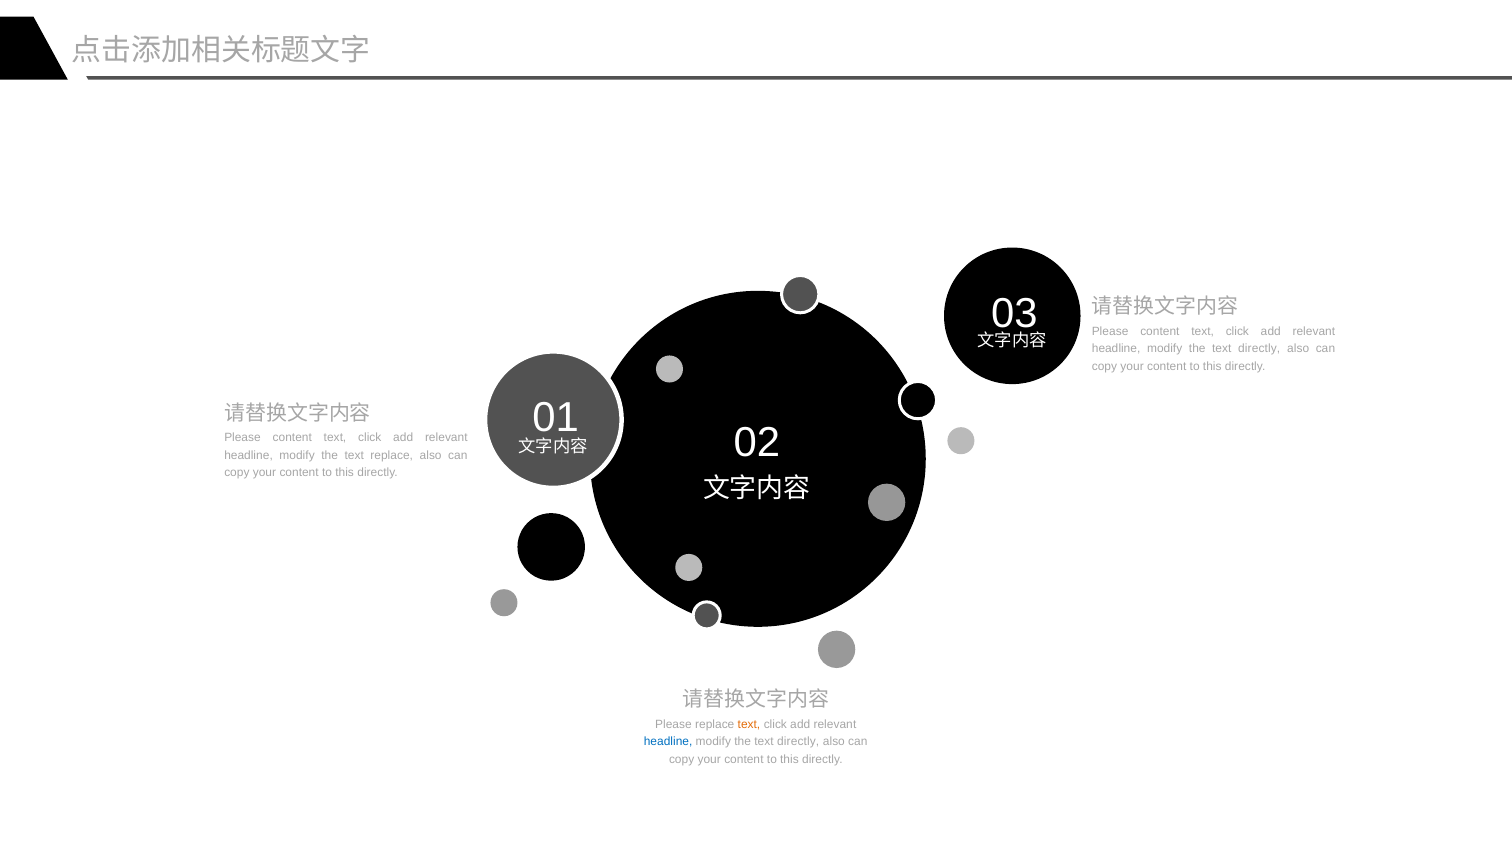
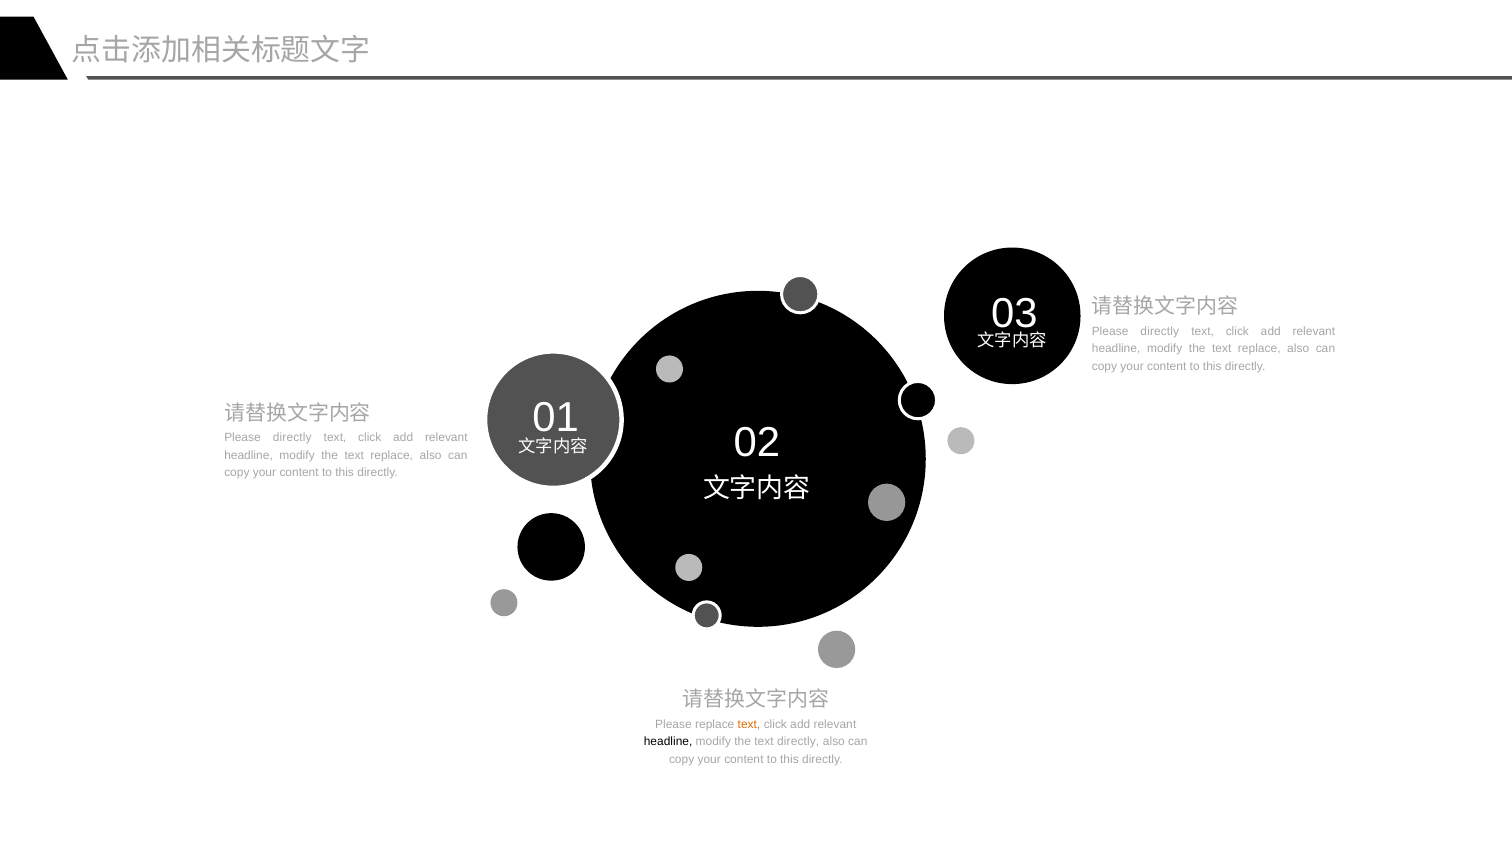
content at (1160, 332): content -> directly
directly at (1259, 349): directly -> replace
content at (292, 438): content -> directly
headline at (668, 742) colour: blue -> black
